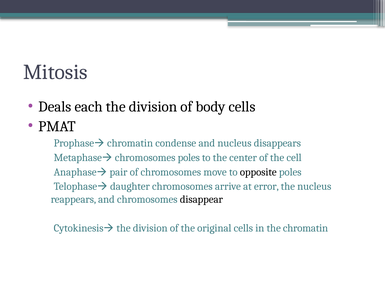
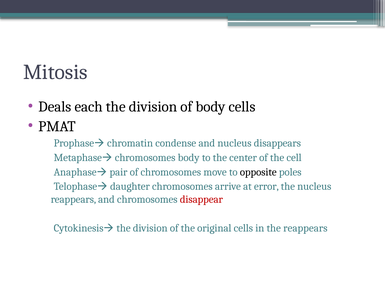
chromosomes poles: poles -> body
disappear colour: black -> red
the chromatin: chromatin -> reappears
